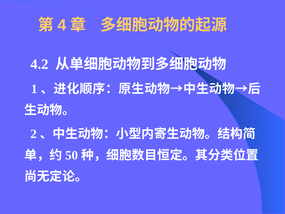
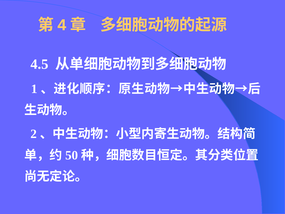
4.2: 4.2 -> 4.5
